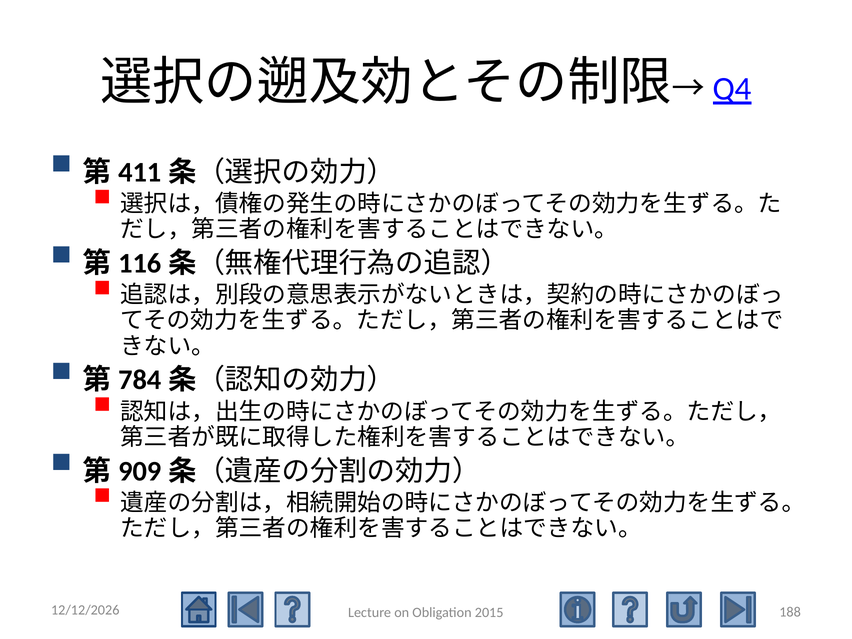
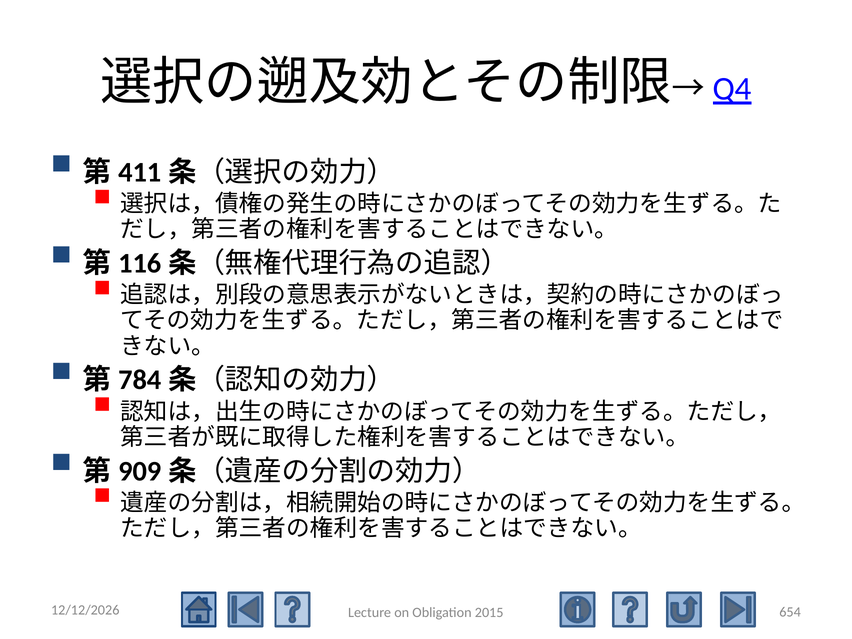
188: 188 -> 654
